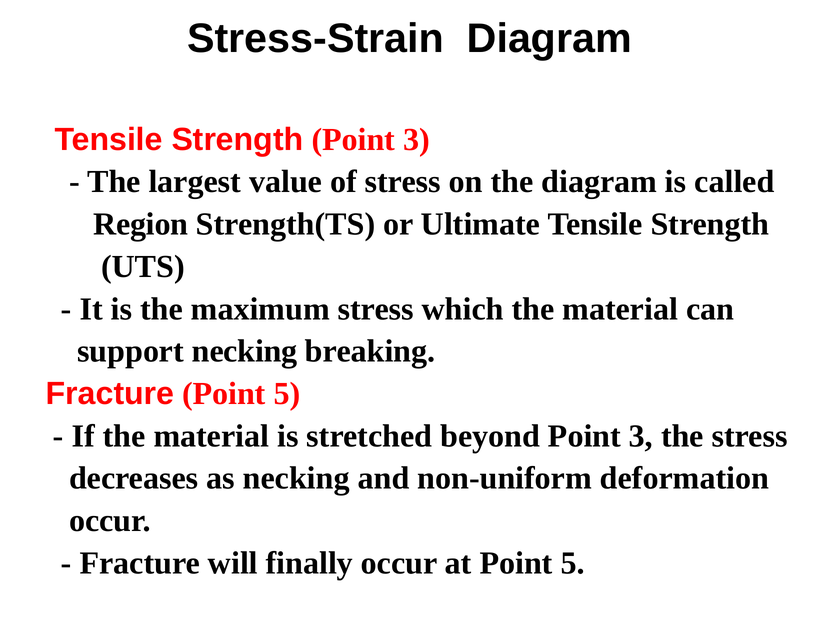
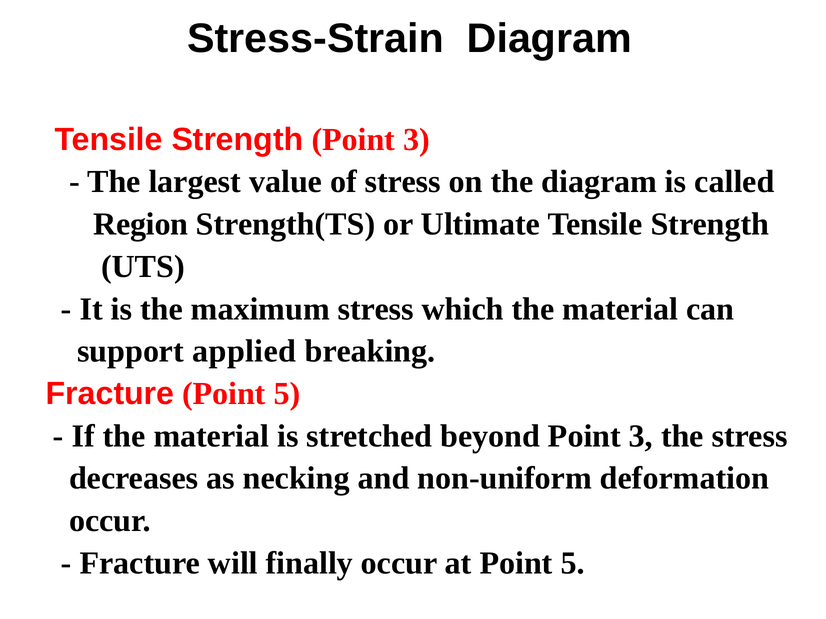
support necking: necking -> applied
